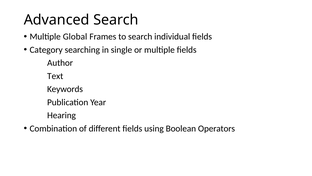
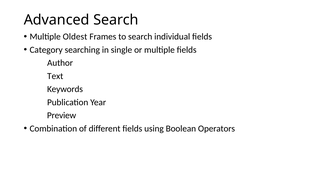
Global: Global -> Oldest
Hearing: Hearing -> Preview
